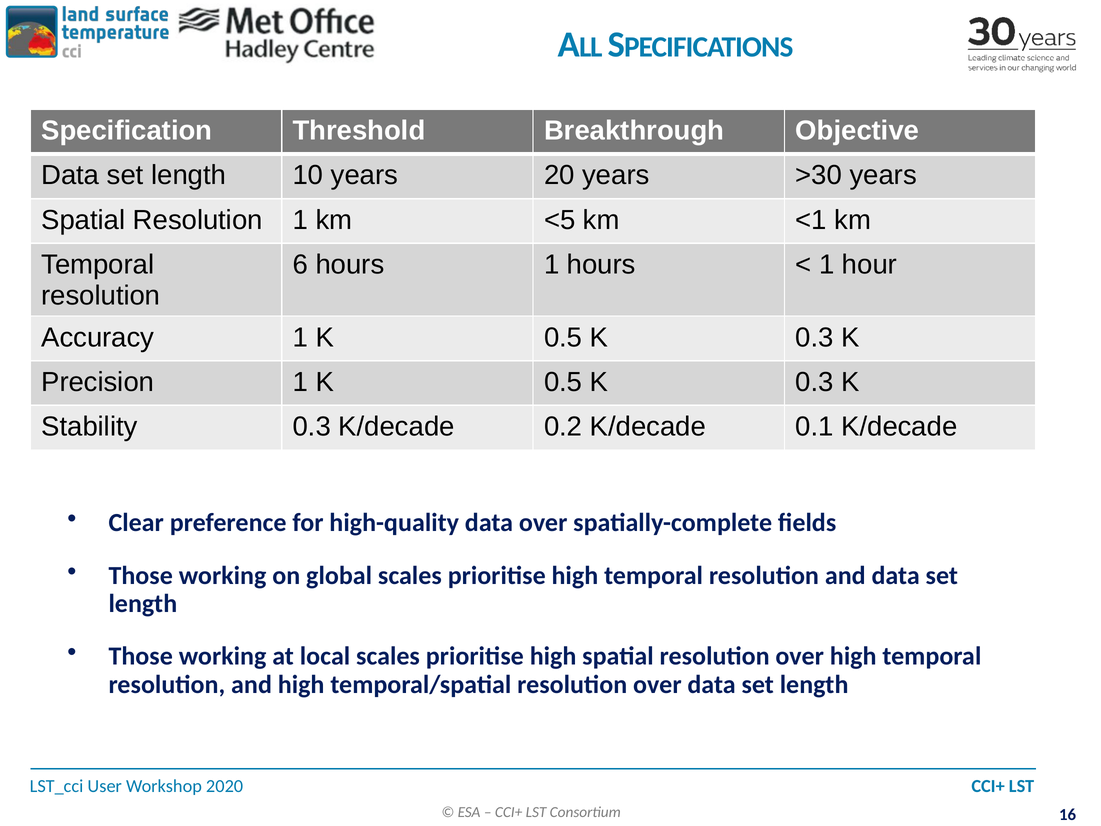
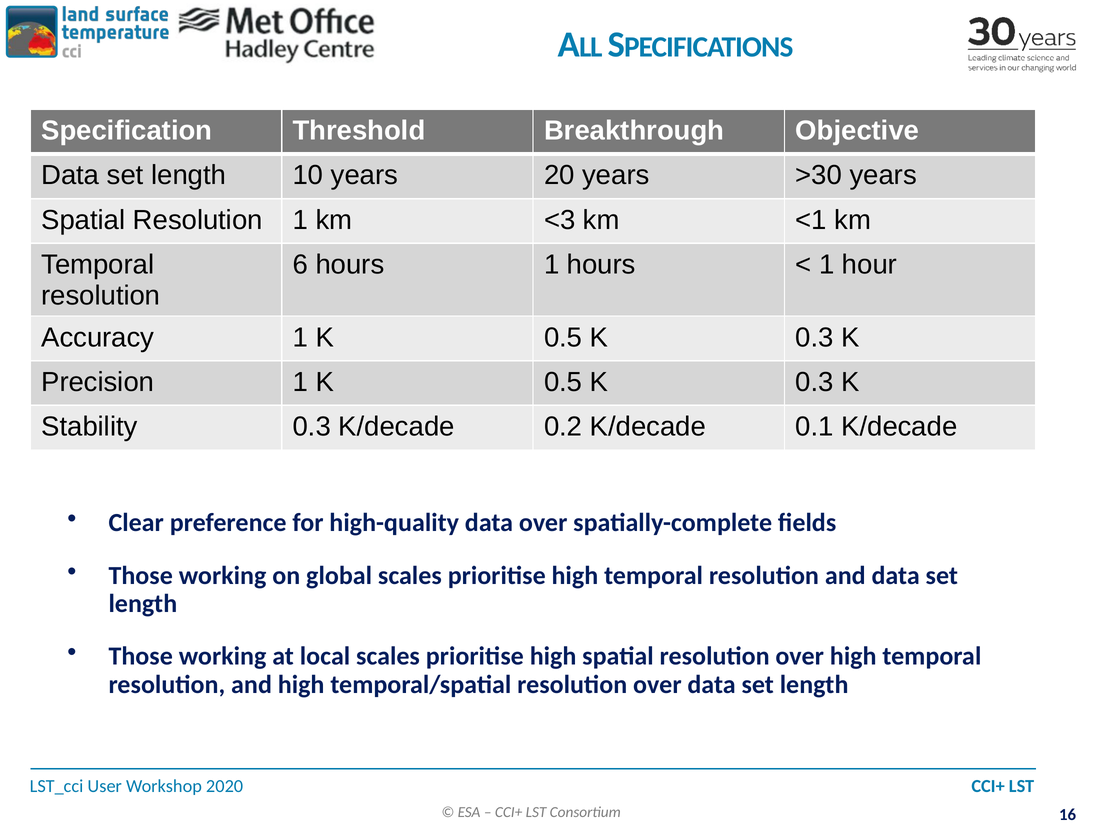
<5: <5 -> <3
